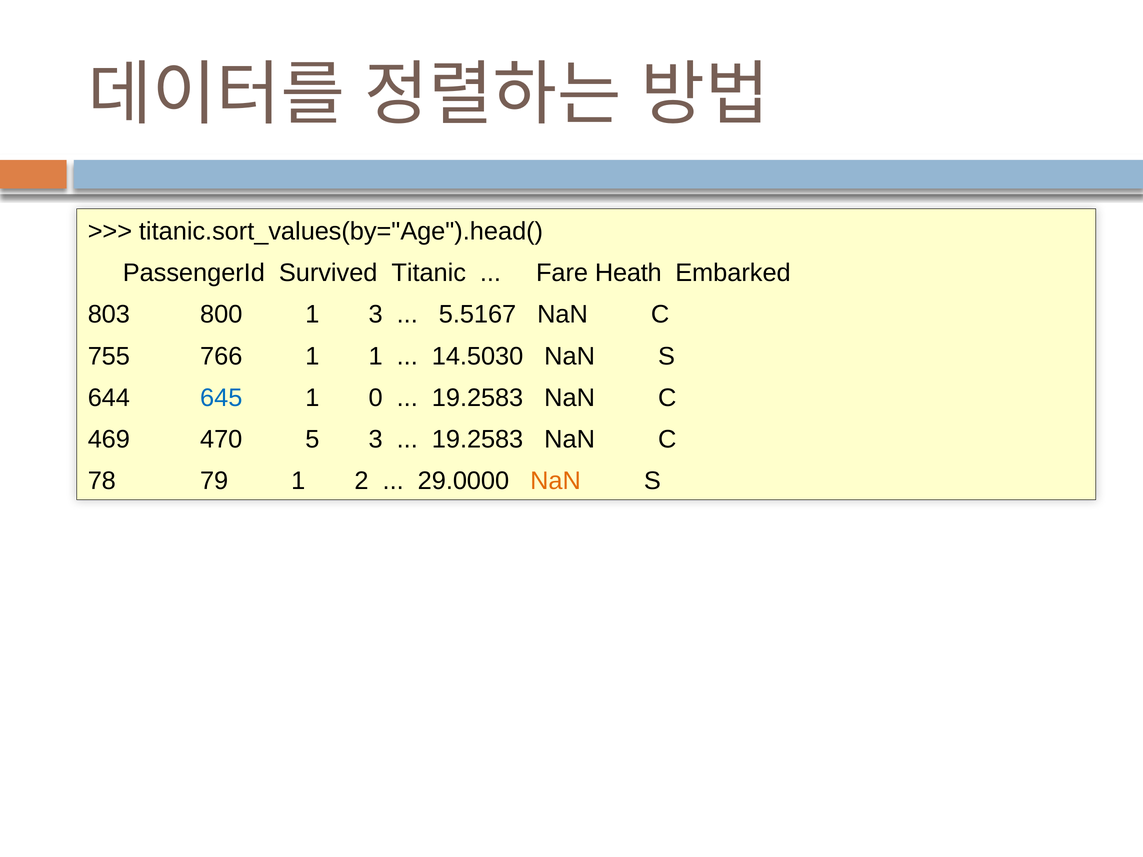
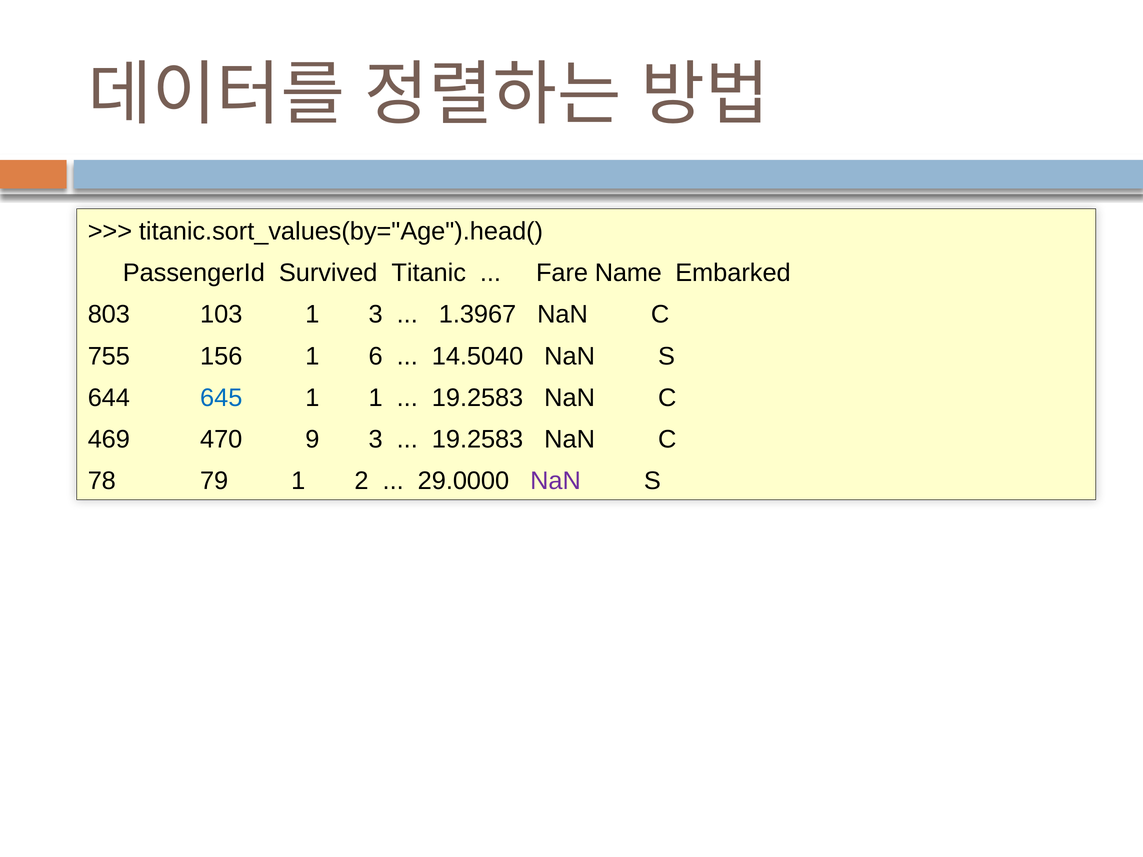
Heath: Heath -> Name
800: 800 -> 103
5.5167: 5.5167 -> 1.3967
766: 766 -> 156
1 1: 1 -> 6
14.5030: 14.5030 -> 14.5040
1 0: 0 -> 1
5: 5 -> 9
NaN at (556, 481) colour: orange -> purple
